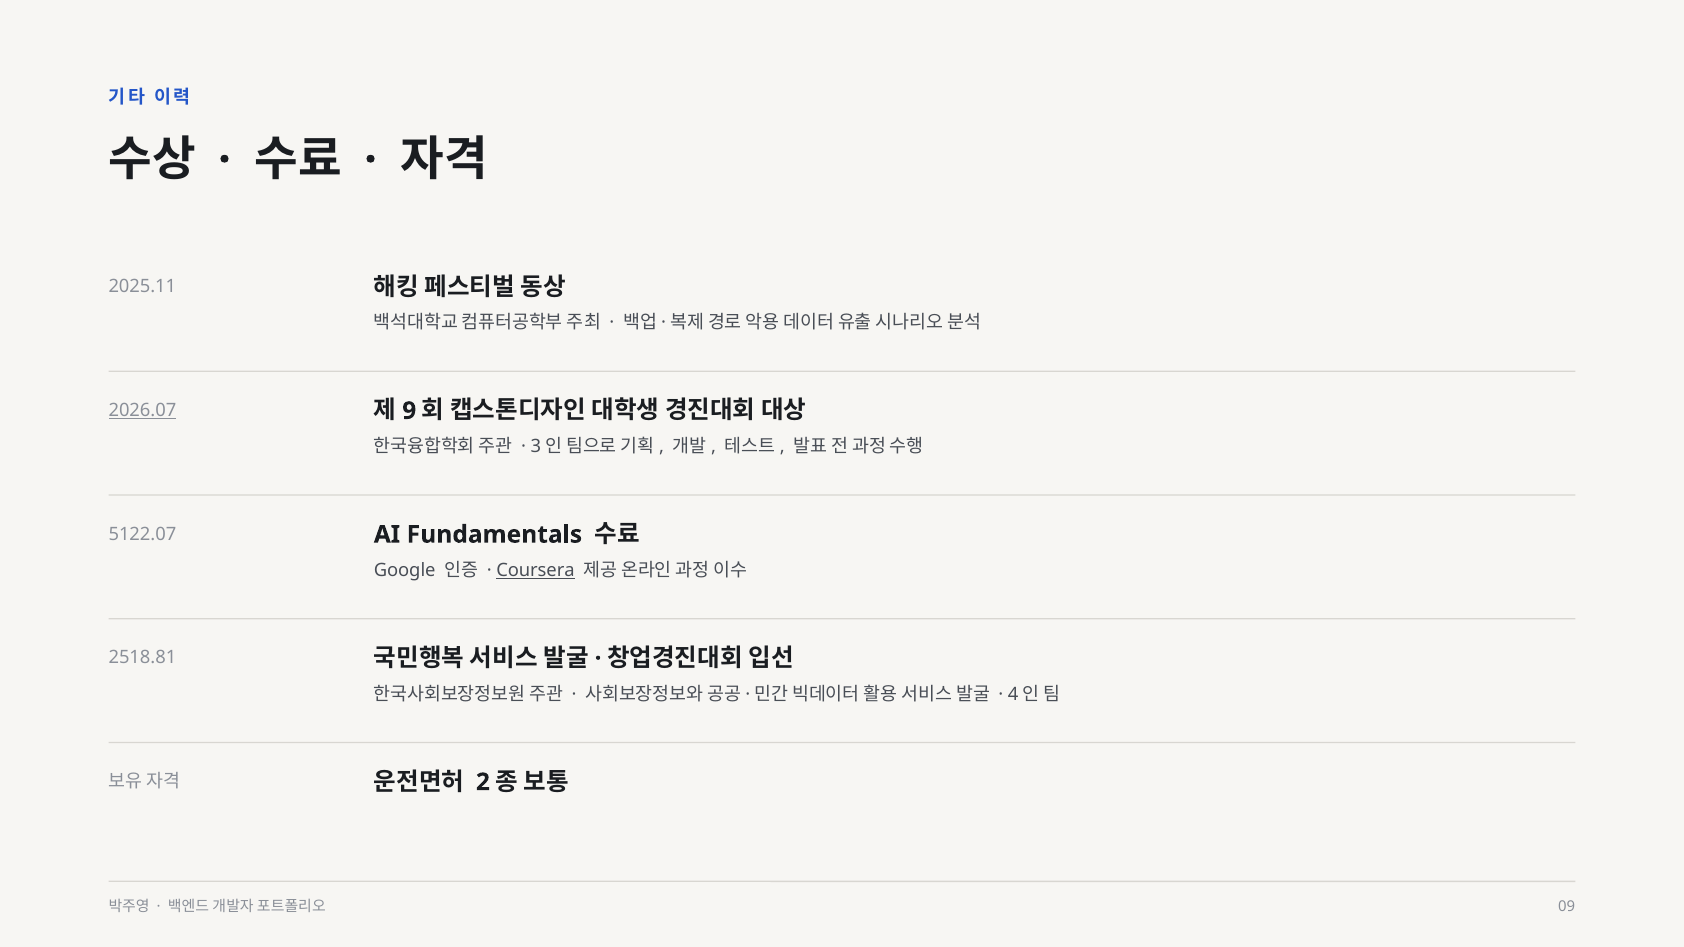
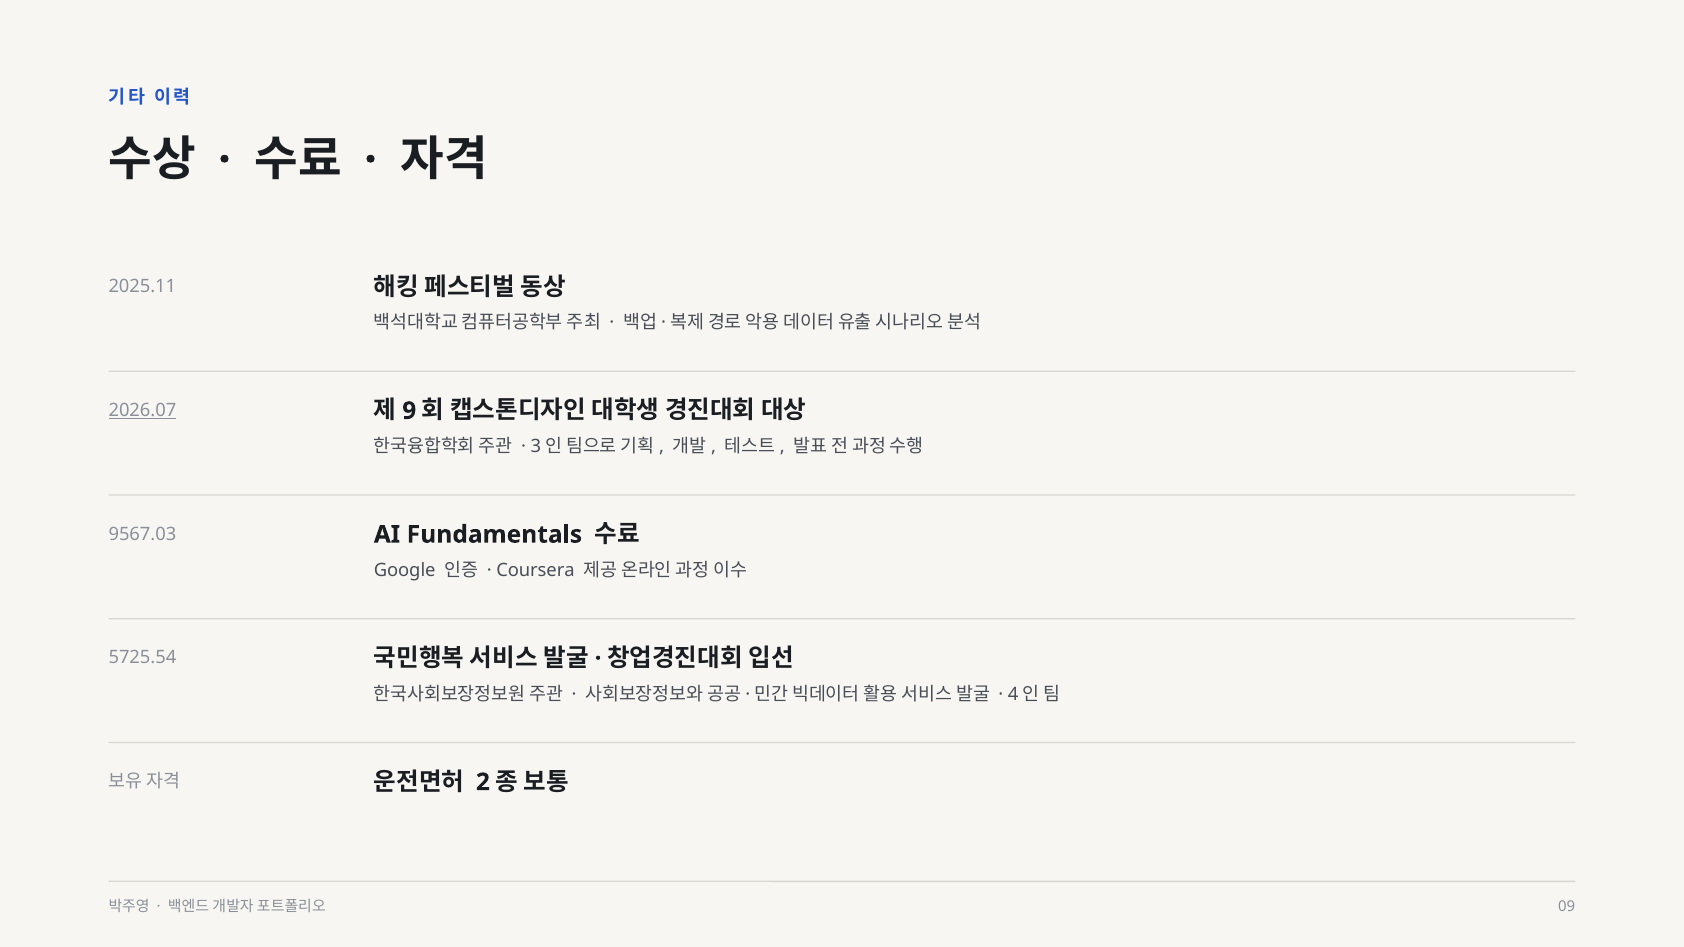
5122.07: 5122.07 -> 9567.03
Coursera underline: present -> none
2518.81: 2518.81 -> 5725.54
